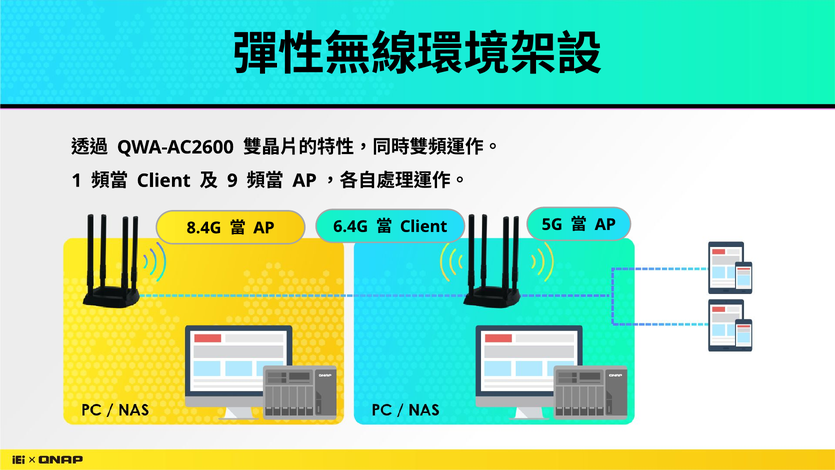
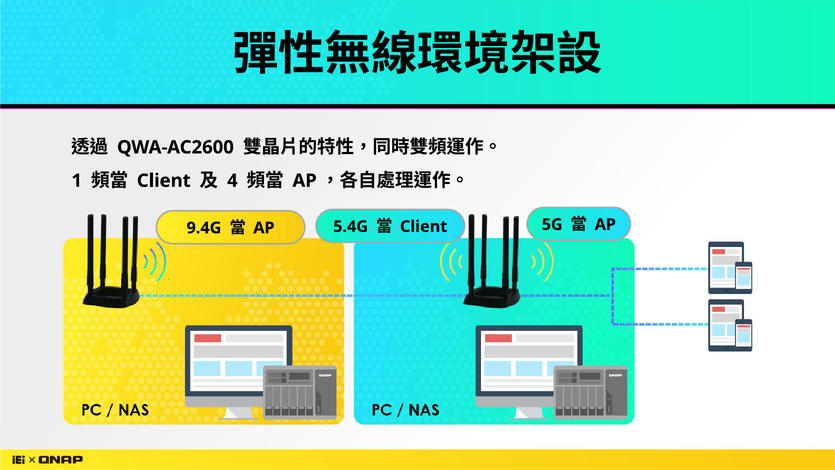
9: 9 -> 4
8.4G: 8.4G -> 9.4G
6.4G: 6.4G -> 5.4G
